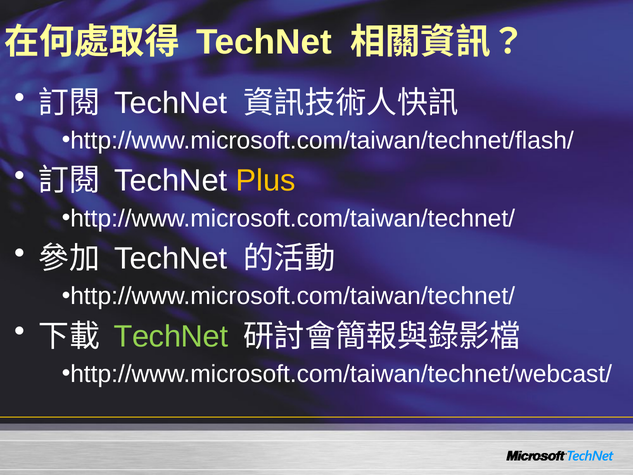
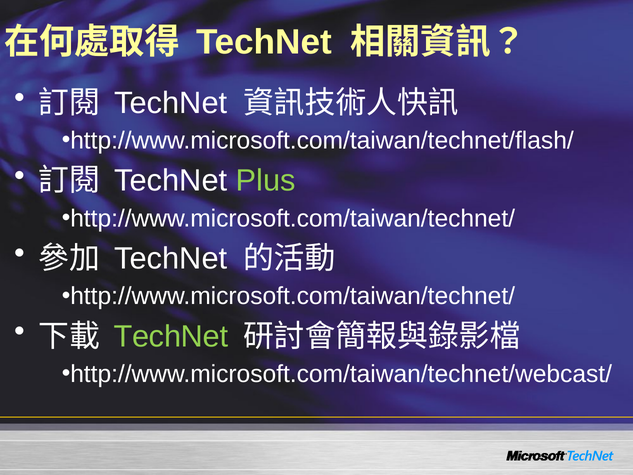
Plus colour: yellow -> light green
